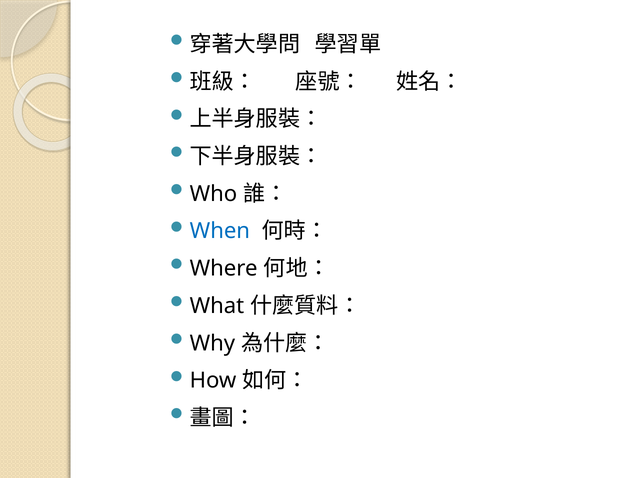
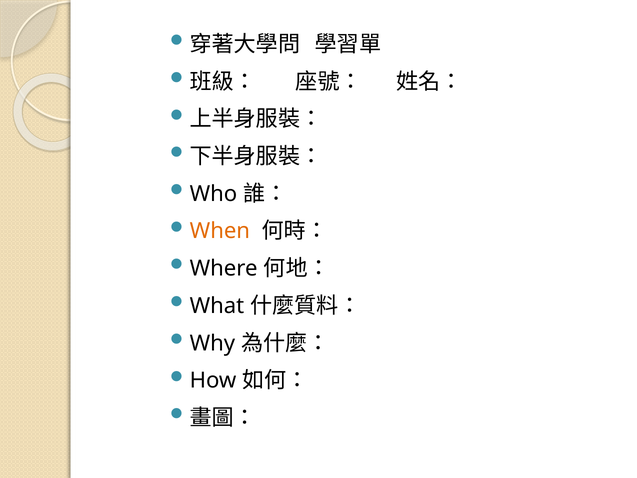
When colour: blue -> orange
